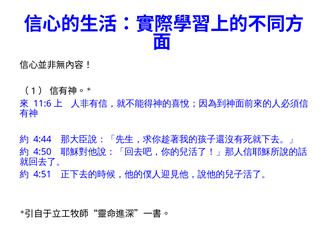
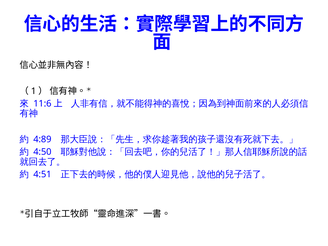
4:44: 4:44 -> 4:89
